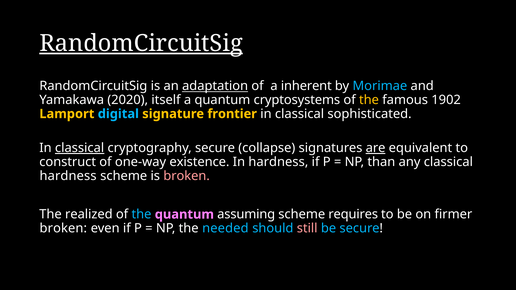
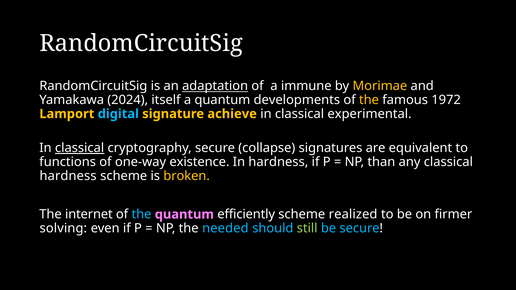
RandomCircuitSig at (141, 43) underline: present -> none
inherent: inherent -> immune
Morimae colour: light blue -> yellow
2020: 2020 -> 2024
cryptosystems: cryptosystems -> developments
1902: 1902 -> 1972
frontier: frontier -> achieve
sophisticated: sophisticated -> experimental
are underline: present -> none
construct: construct -> functions
broken at (187, 176) colour: pink -> yellow
realized: realized -> internet
assuming: assuming -> efficiently
requires: requires -> realized
broken at (63, 228): broken -> solving
still colour: pink -> light green
